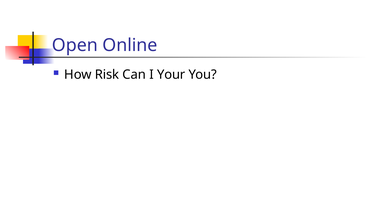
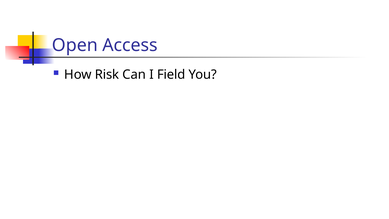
Online: Online -> Access
Your: Your -> Field
